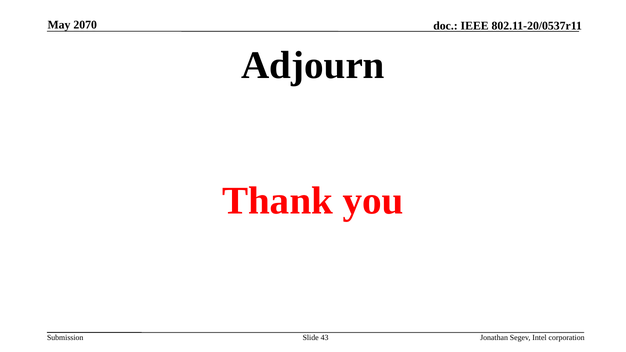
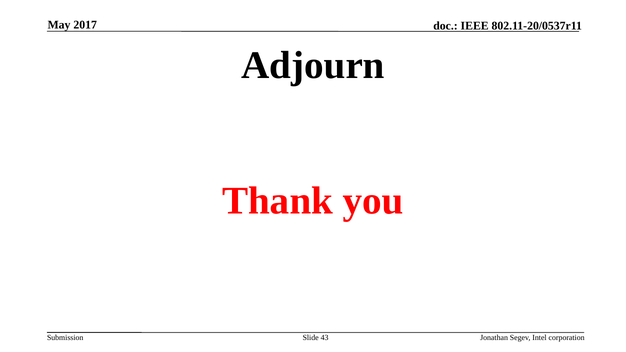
2070: 2070 -> 2017
